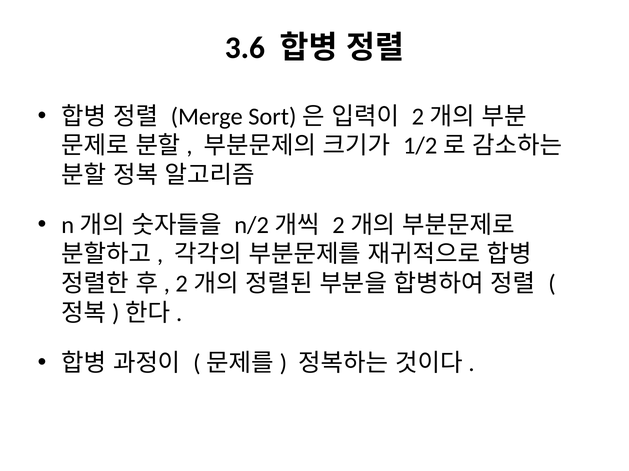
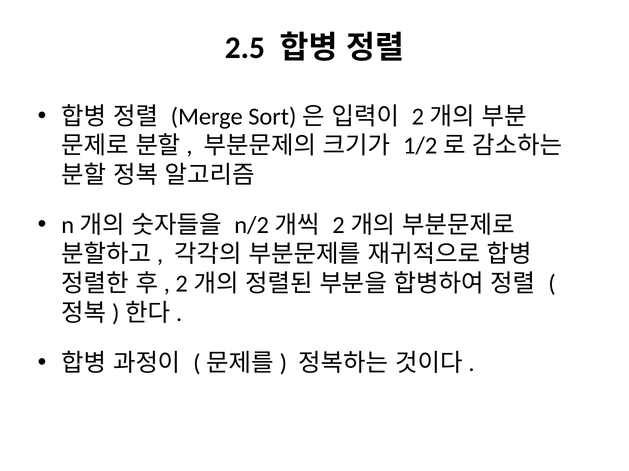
3.6: 3.6 -> 2.5
